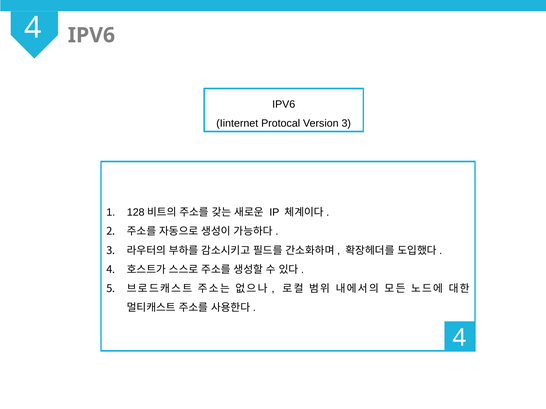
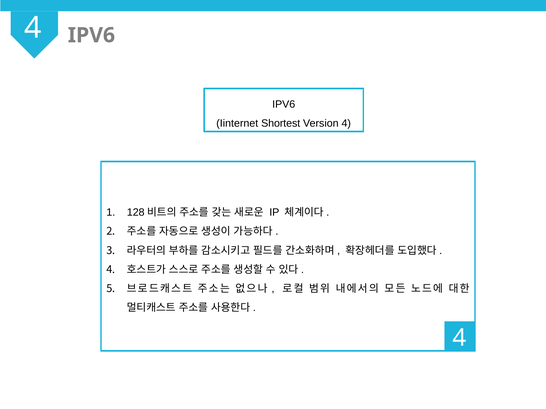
Protocal: Protocal -> Shortest
Version 3: 3 -> 4
